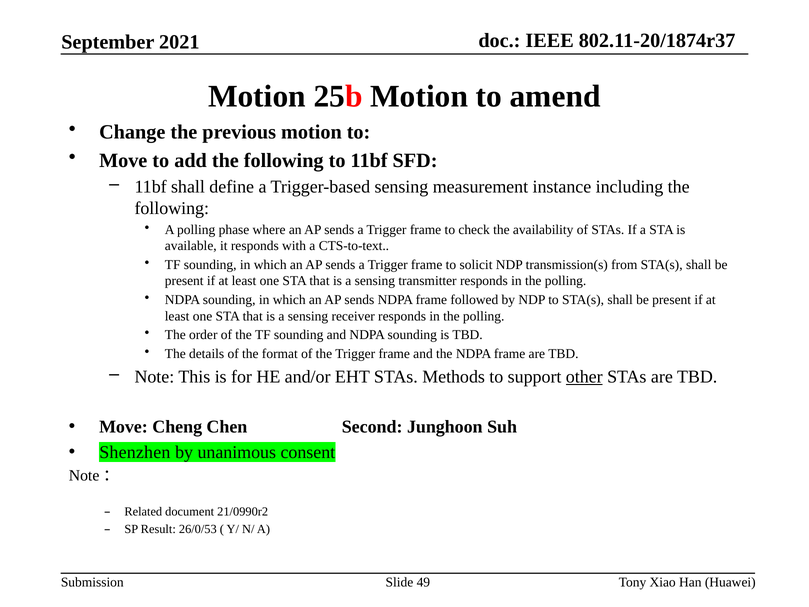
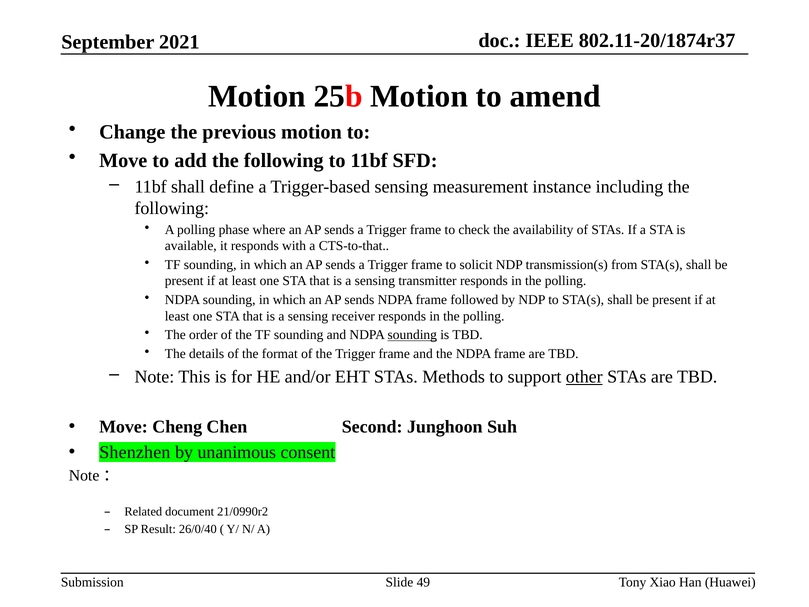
CTS-to-text: CTS-to-text -> CTS-to-that
sounding at (412, 335) underline: none -> present
26/0/53: 26/0/53 -> 26/0/40
